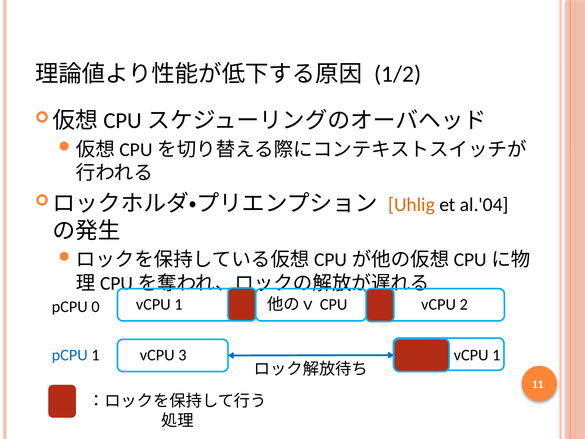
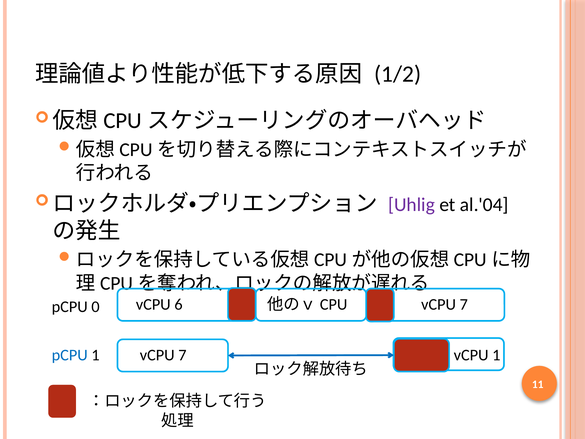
Uhlig colour: orange -> purple
1 at (178, 304): 1 -> 6
2 at (464, 304): 2 -> 7
3 at (182, 355): 3 -> 7
